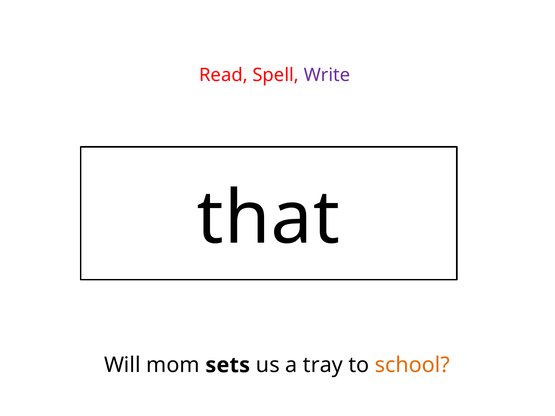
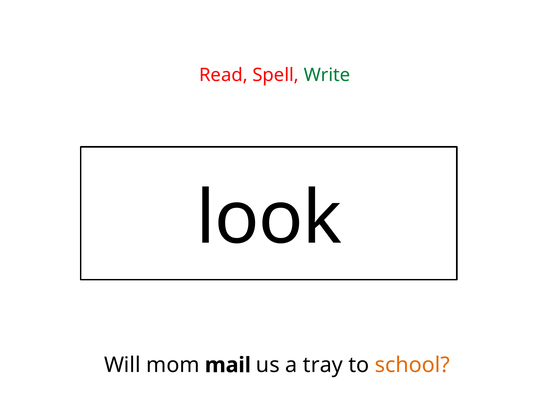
Write colour: purple -> green
that: that -> look
sets: sets -> mail
